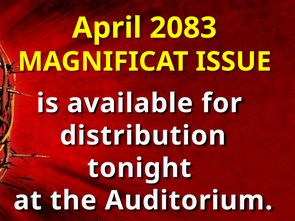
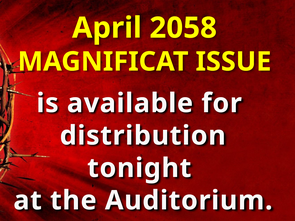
2083: 2083 -> 2058
